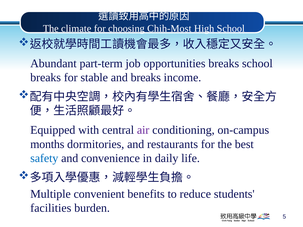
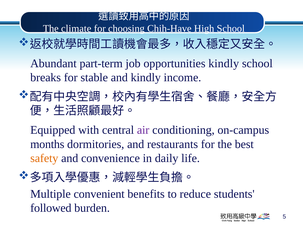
Chih-Most: Chih-Most -> Chih-Have
opportunities breaks: breaks -> kindly
and breaks: breaks -> kindly
safety colour: blue -> orange
facilities: facilities -> followed
